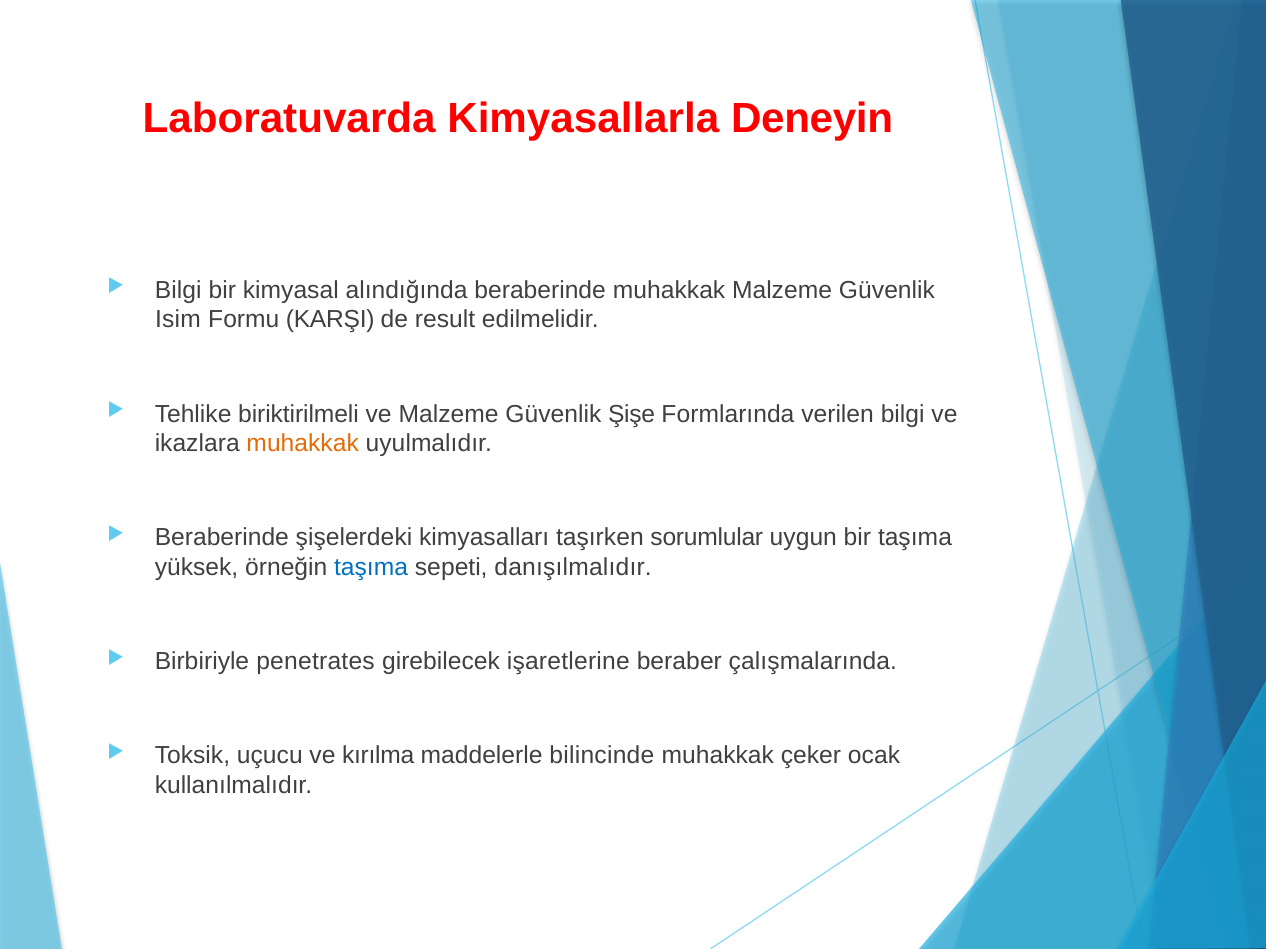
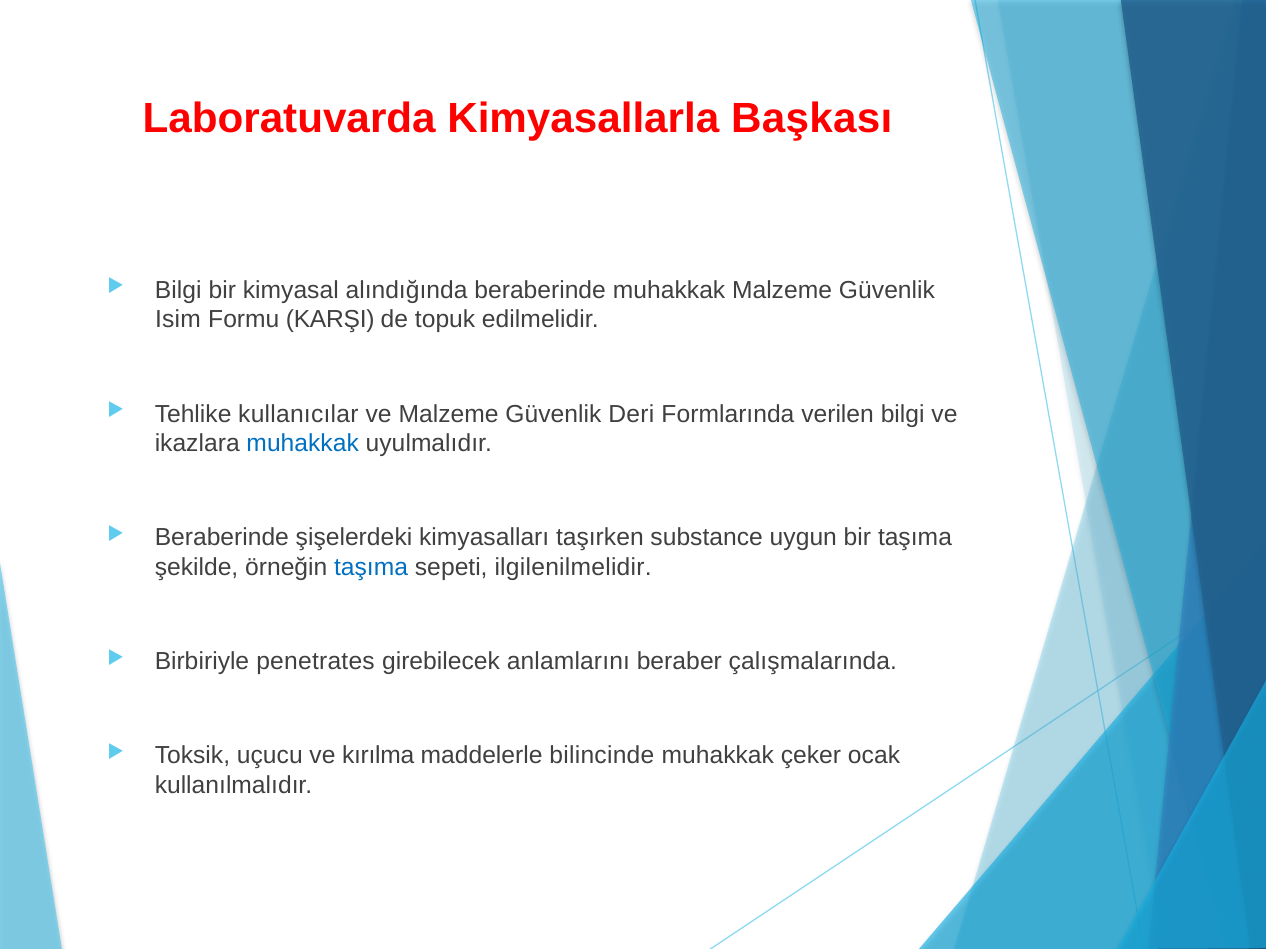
Deneyin: Deneyin -> Başkası
result: result -> topuk
biriktirilmeli: biriktirilmeli -> kullanıcılar
Şişe: Şişe -> Deri
muhakkak at (303, 444) colour: orange -> blue
sorumlular: sorumlular -> substance
yüksek: yüksek -> şekilde
danışılmalıdır: danışılmalıdır -> ilgilenilmelidir
işaretlerine: işaretlerine -> anlamlarını
